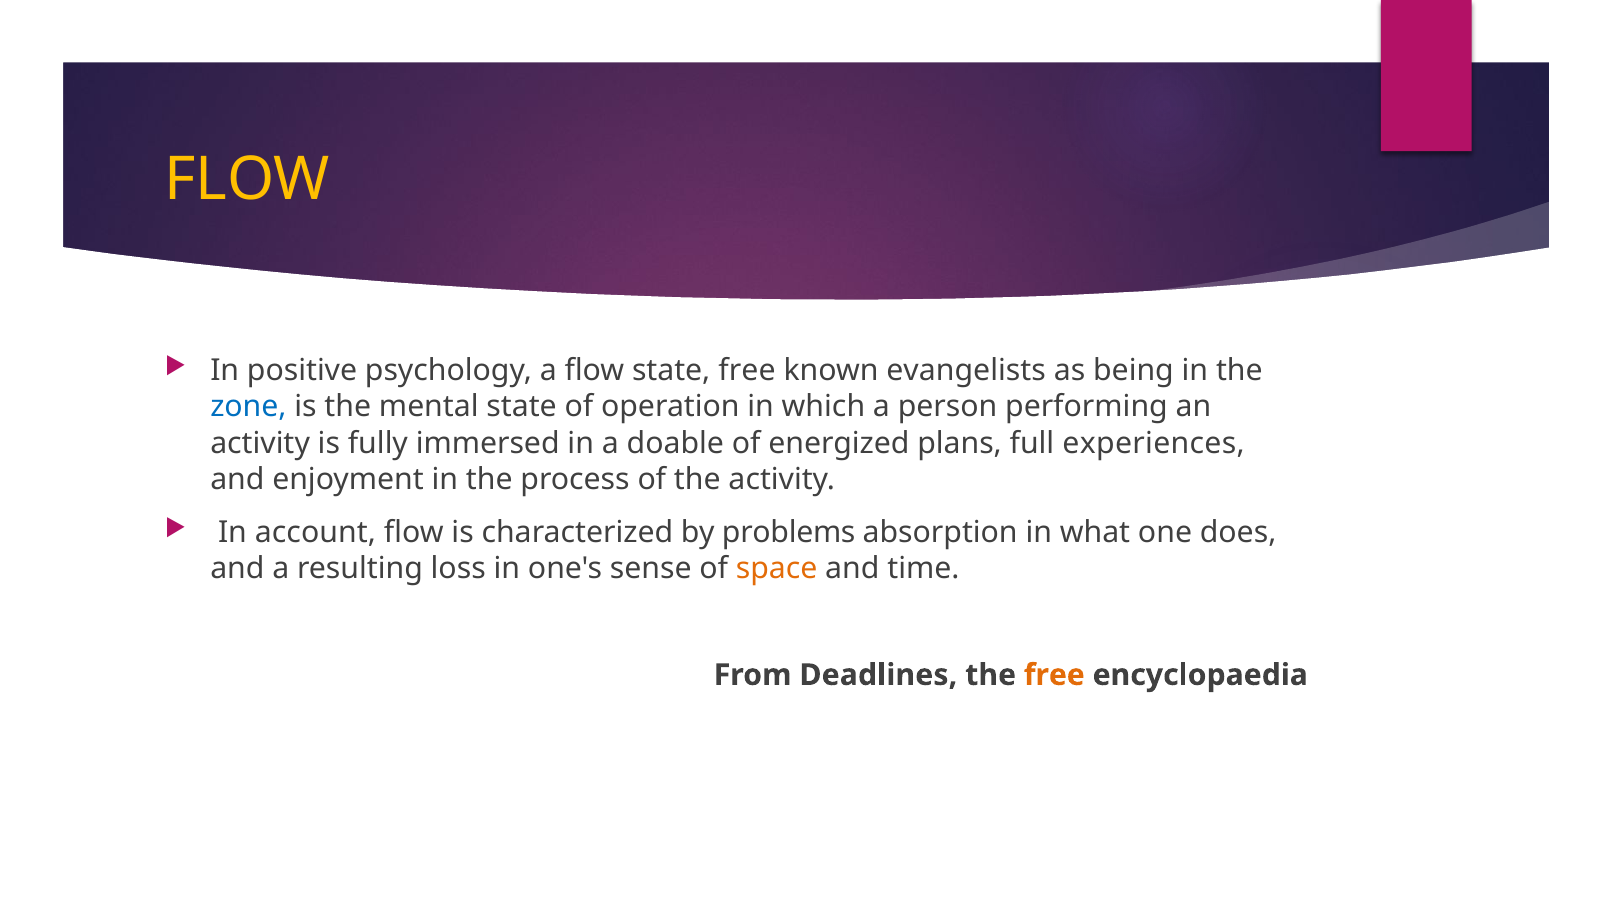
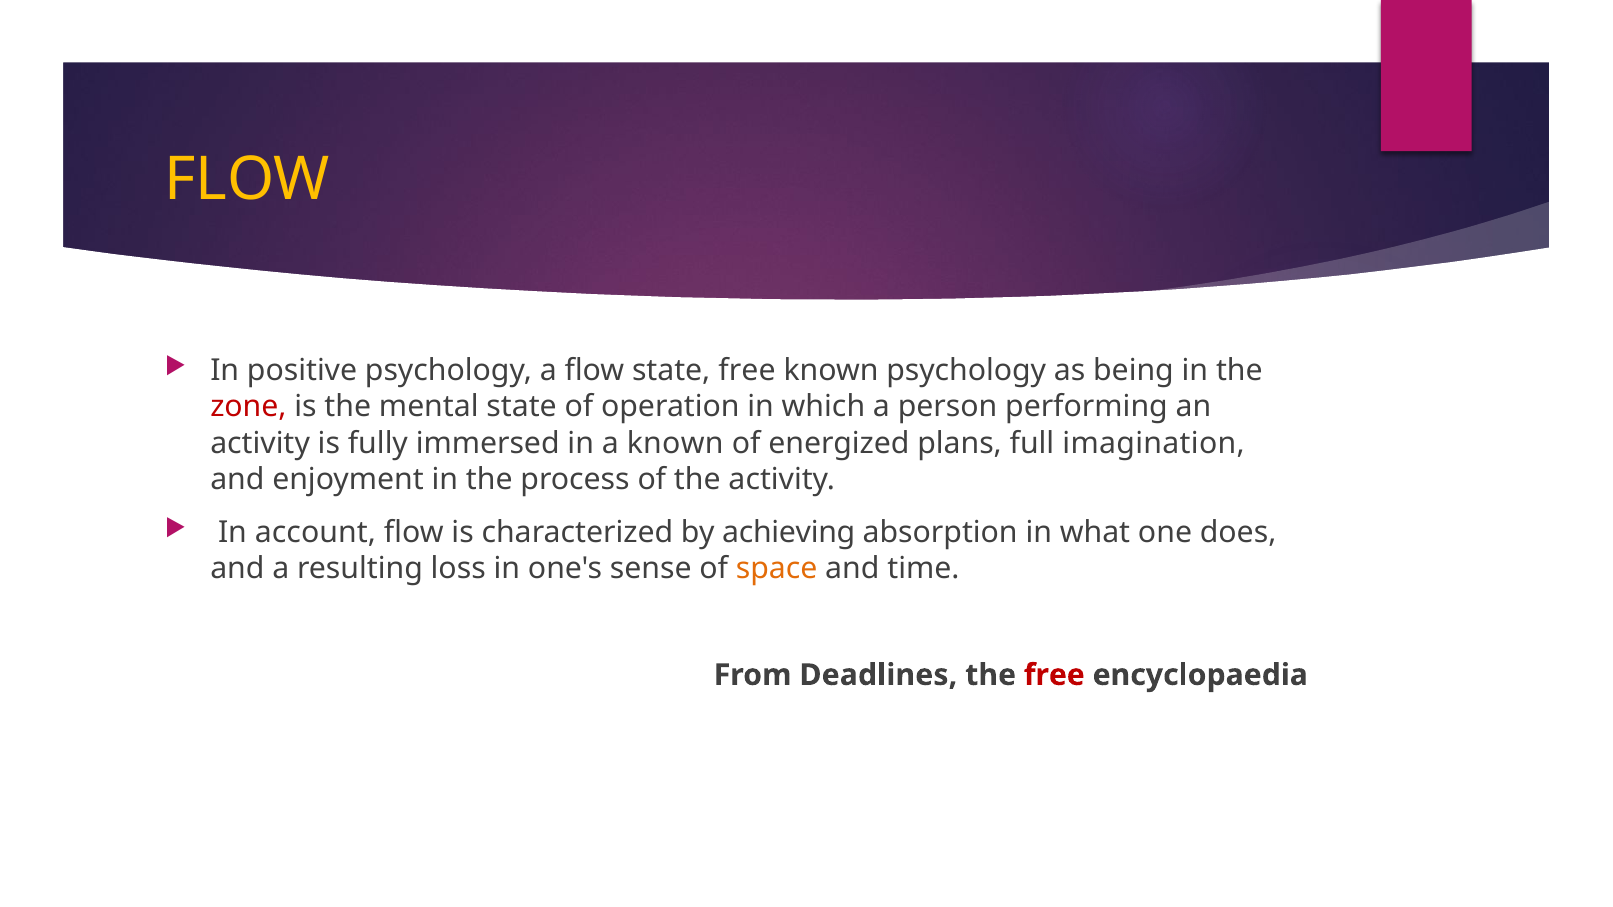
known evangelists: evangelists -> psychology
zone colour: blue -> red
a doable: doable -> known
experiences: experiences -> imagination
problems: problems -> achieving
free at (1054, 675) colour: orange -> red
